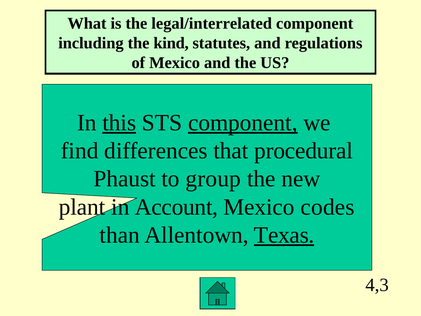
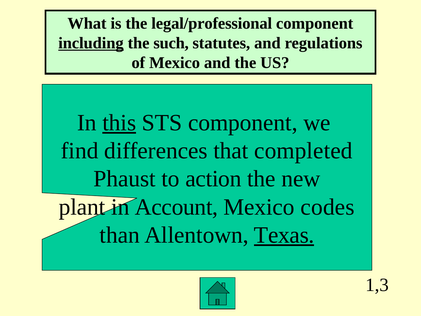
legal/interrelated: legal/interrelated -> legal/professional
including underline: none -> present
kind: kind -> such
component at (243, 123) underline: present -> none
procedural: procedural -> completed
group: group -> action
4,3: 4,3 -> 1,3
